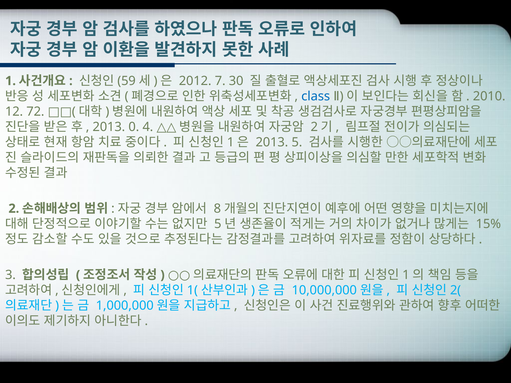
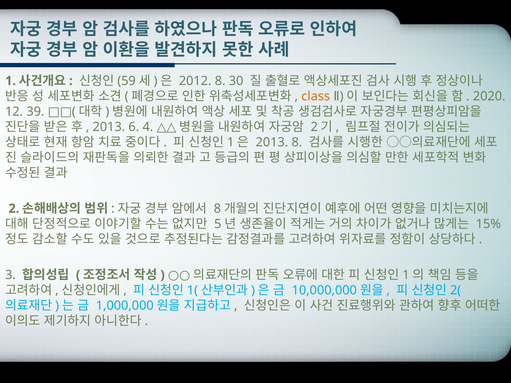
2012 7: 7 -> 8
2010: 2010 -> 2020
class colour: blue -> orange
72: 72 -> 39
0: 0 -> 6
2013 5: 5 -> 8
